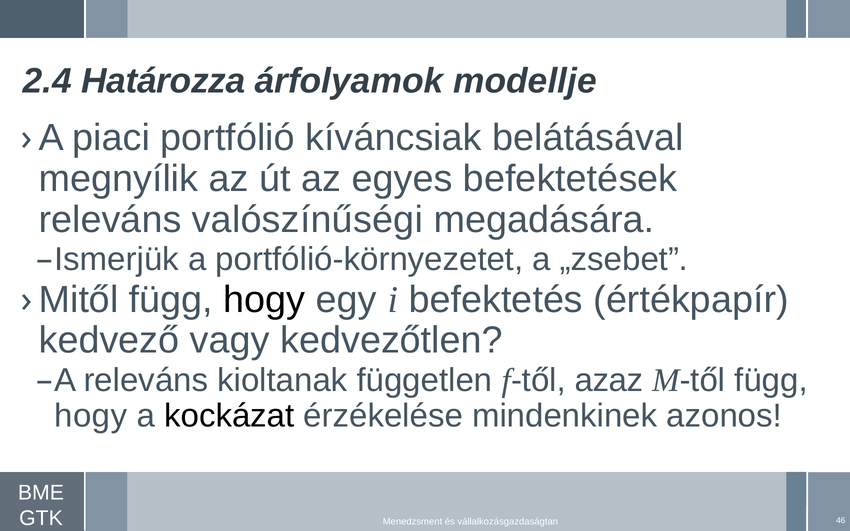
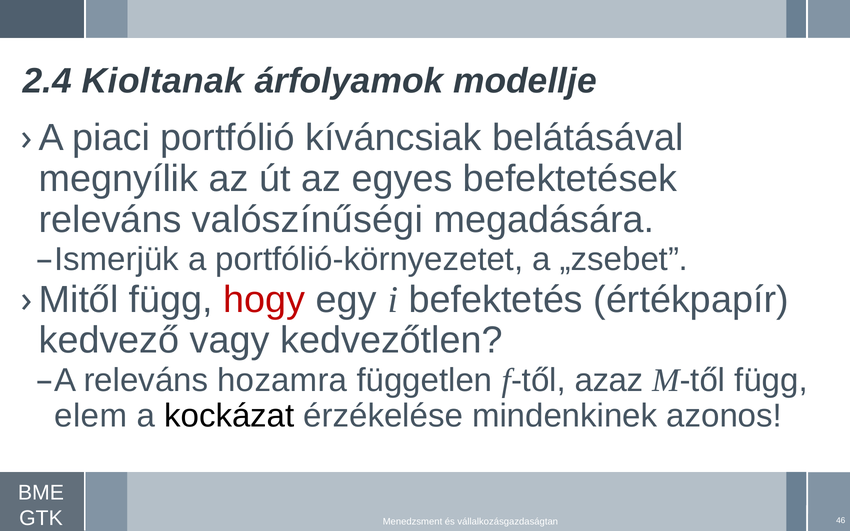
Határozza: Határozza -> Kioltanak
hogy at (264, 300) colour: black -> red
kioltanak: kioltanak -> hozamra
hogy at (91, 416): hogy -> elem
